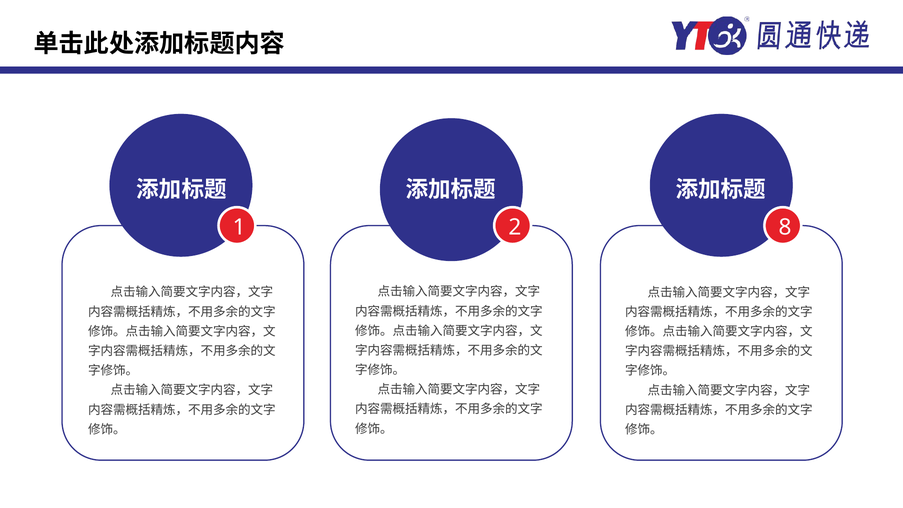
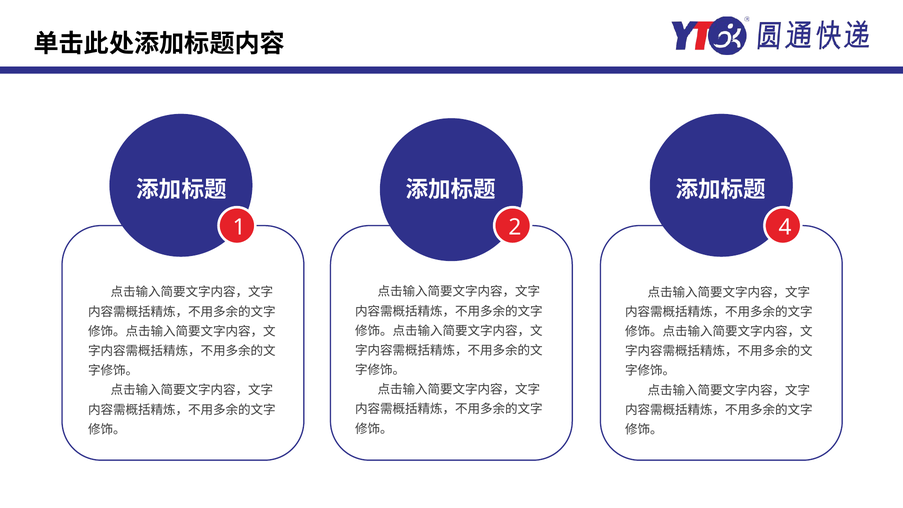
8: 8 -> 4
